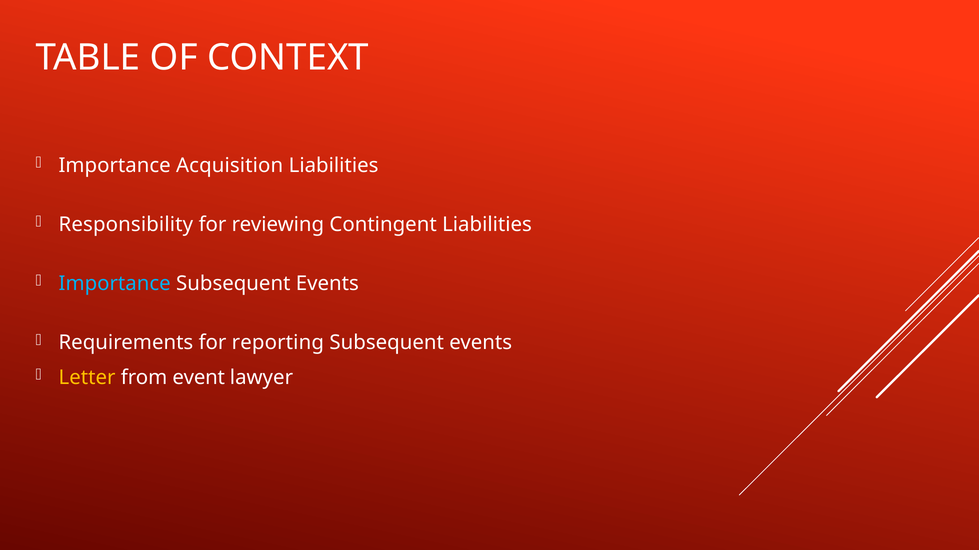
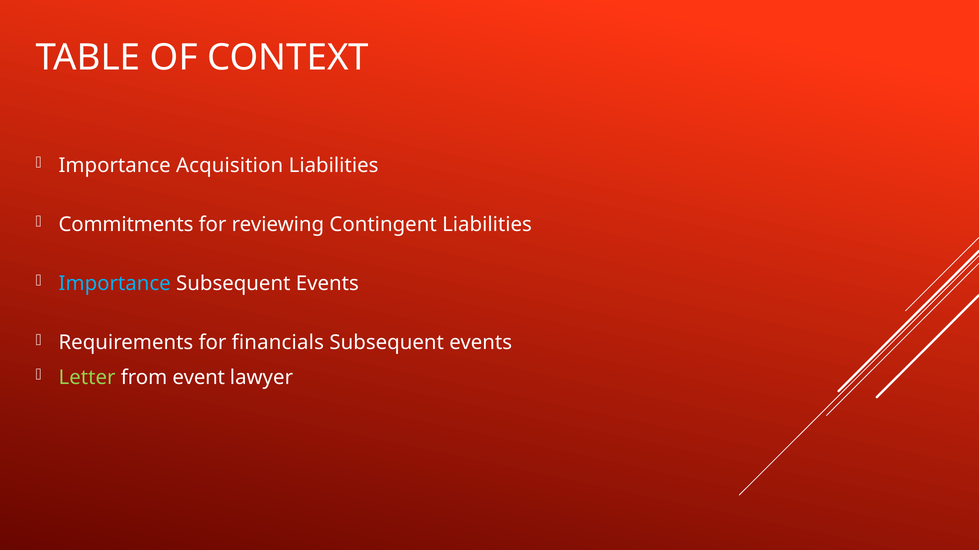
Responsibility: Responsibility -> Commitments
reporting: reporting -> financials
Letter colour: yellow -> light green
